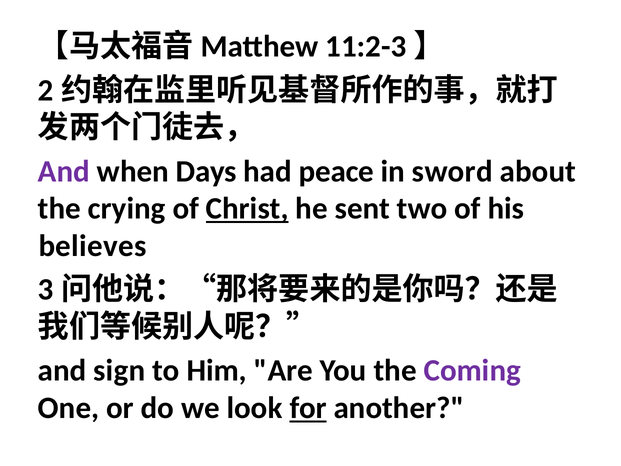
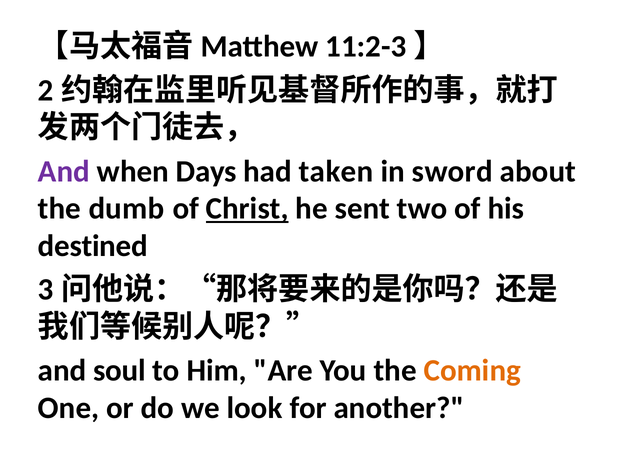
peace: peace -> taken
crying: crying -> dumb
believes: believes -> destined
sign: sign -> soul
Coming colour: purple -> orange
for underline: present -> none
